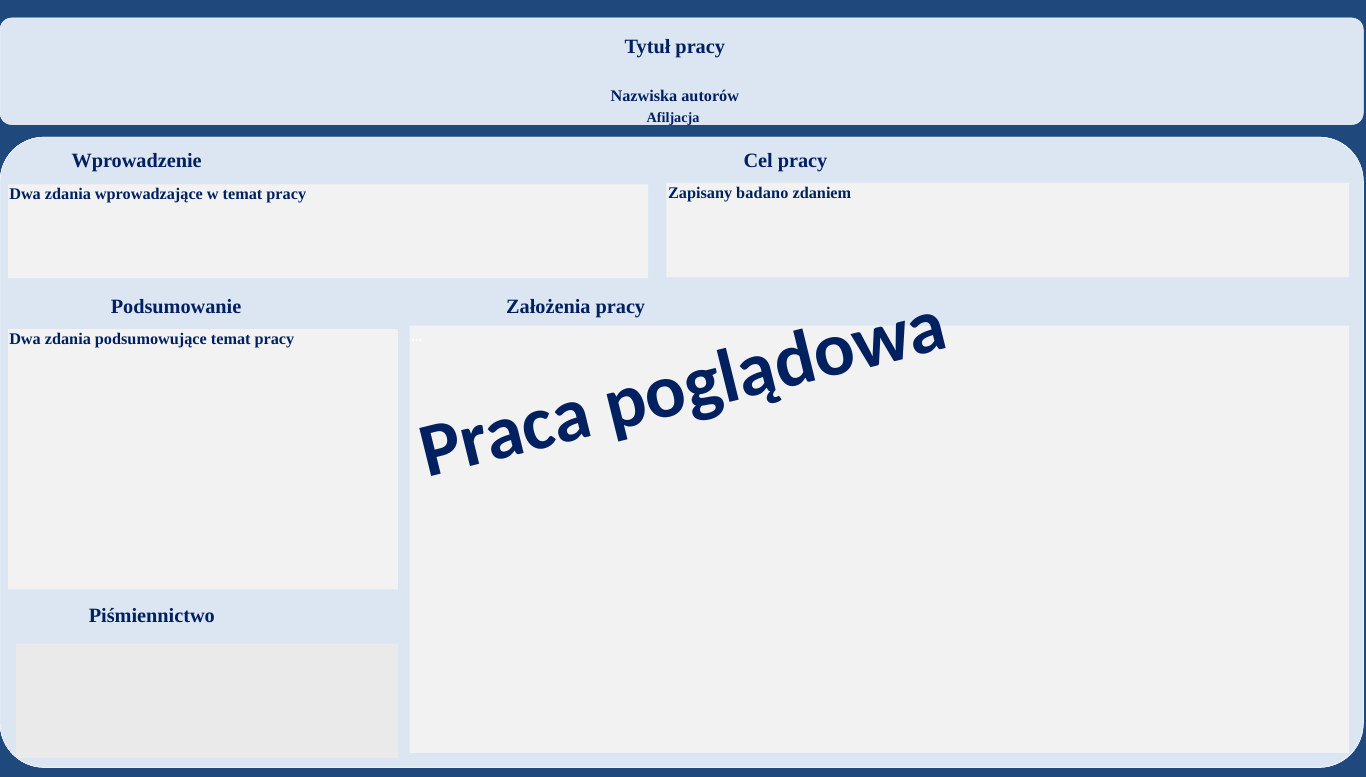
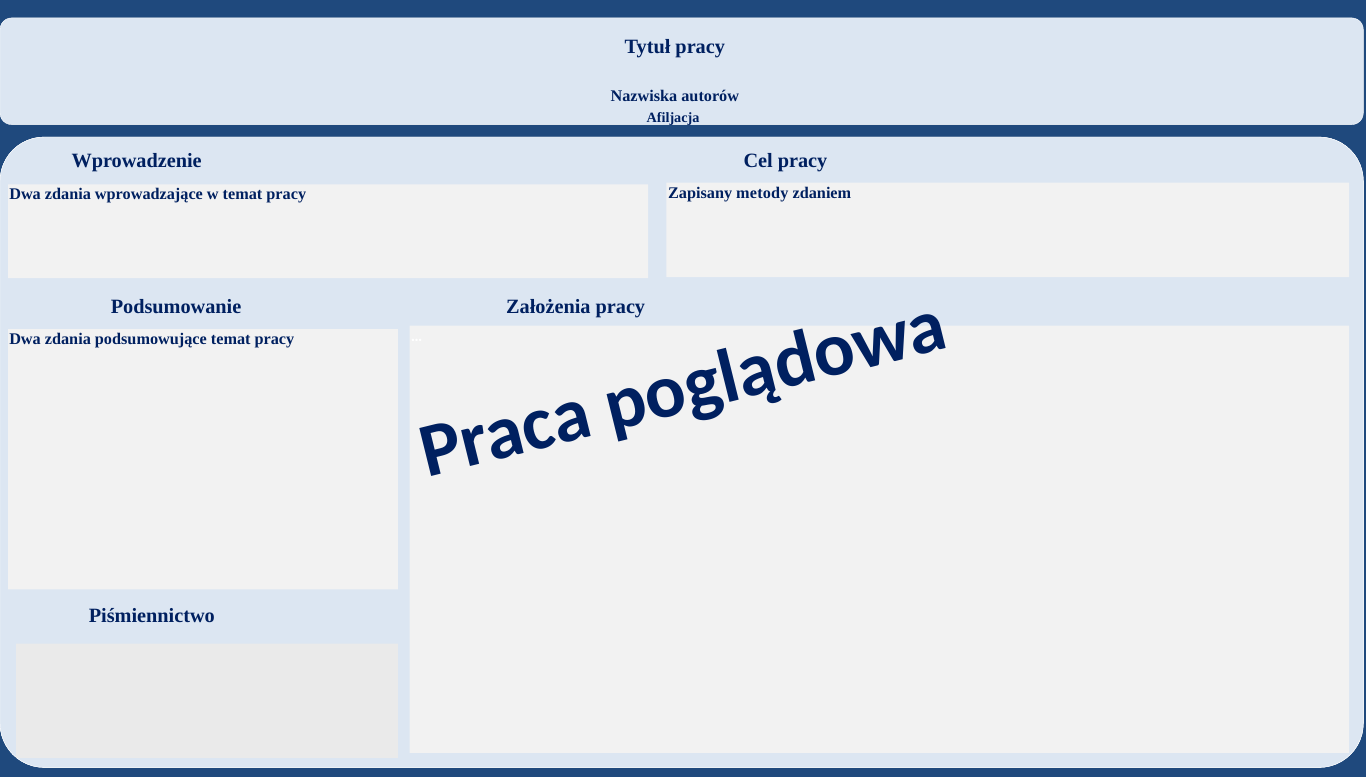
badano: badano -> metody
